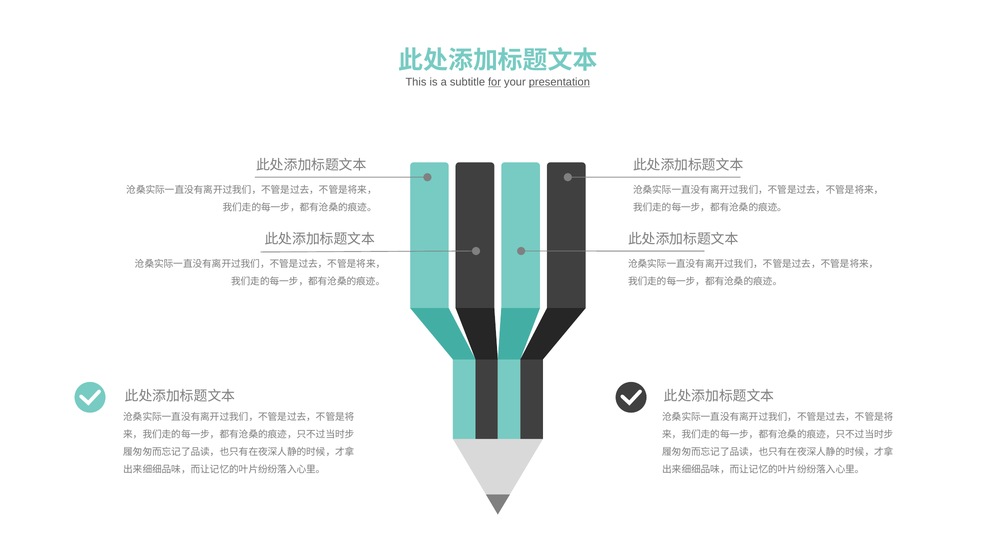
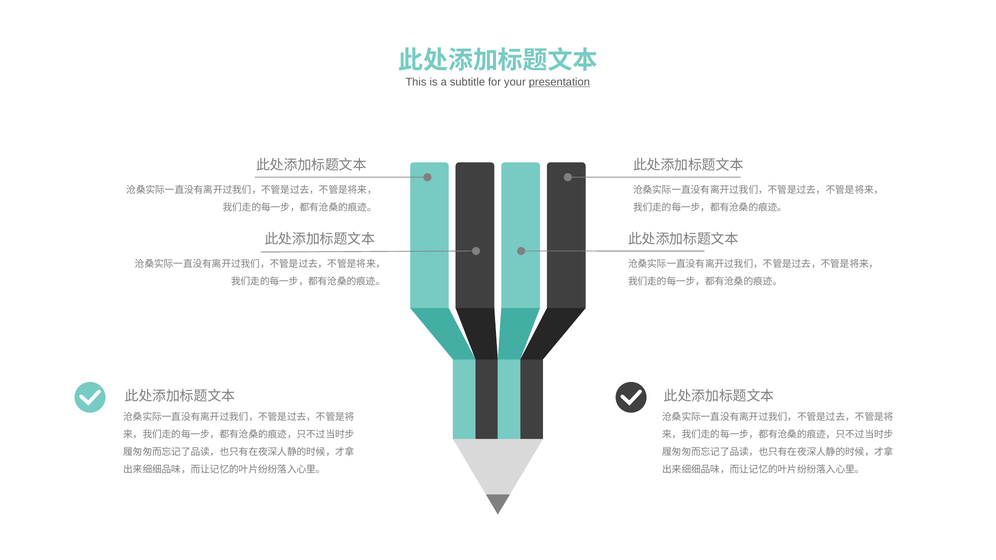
for underline: present -> none
